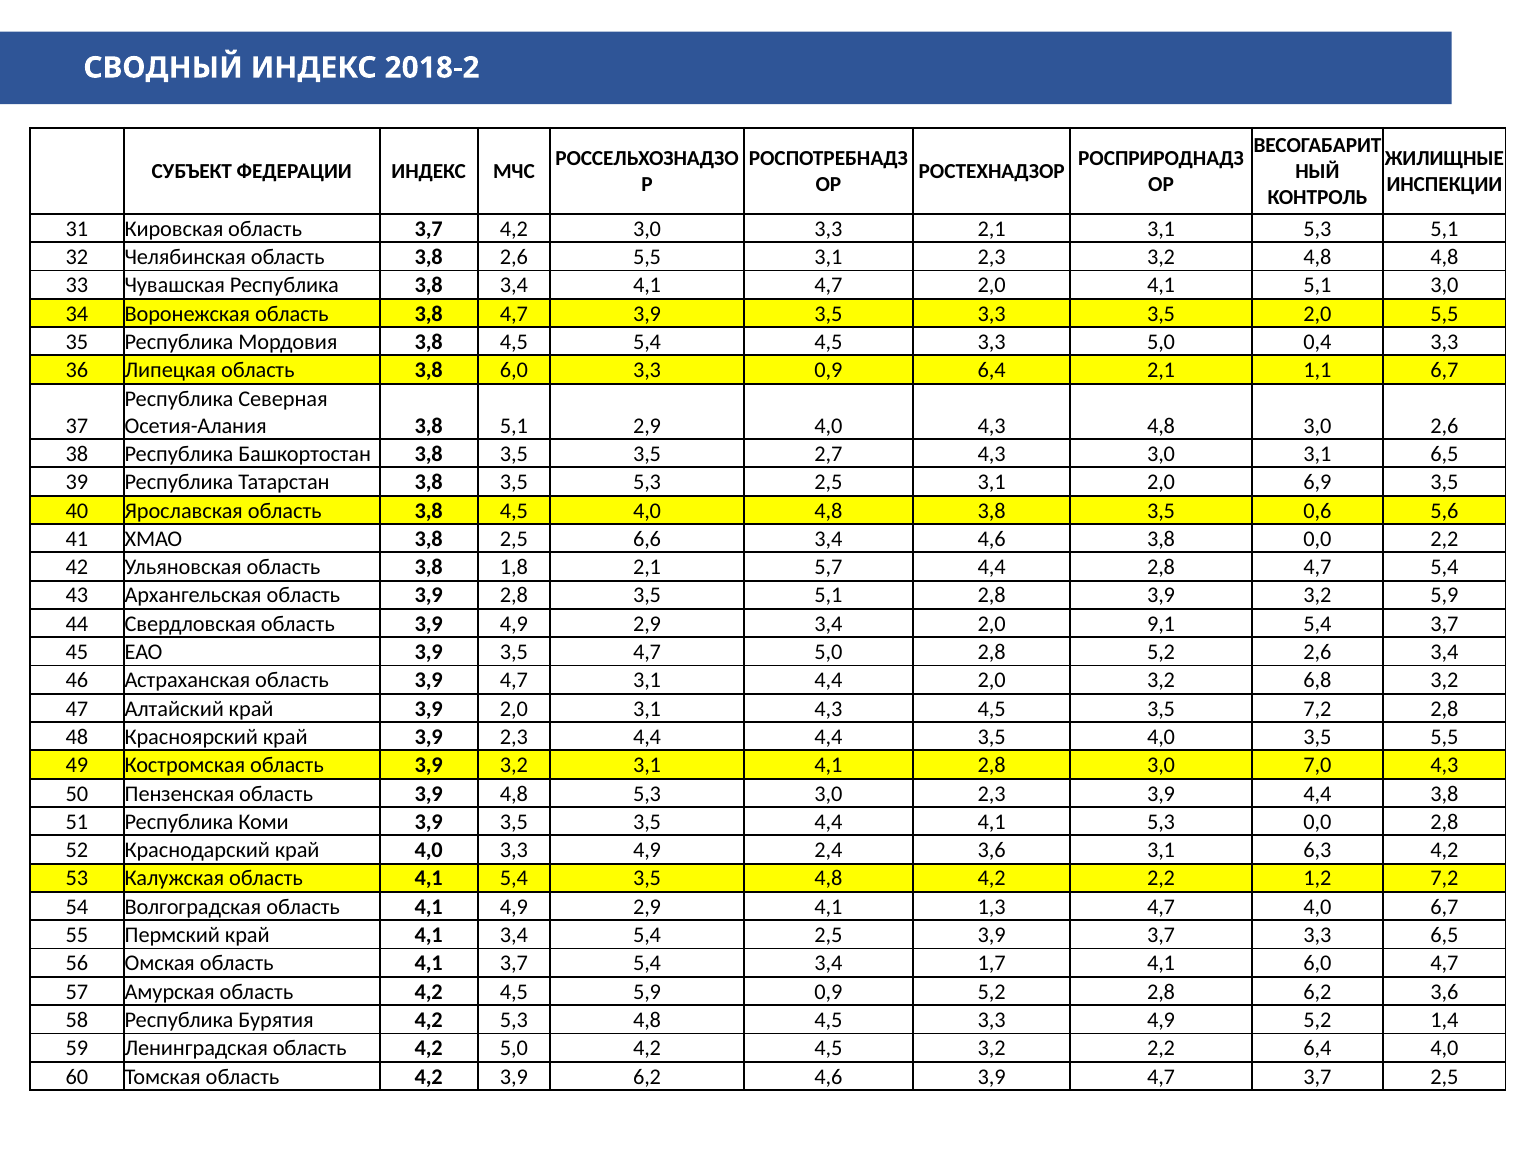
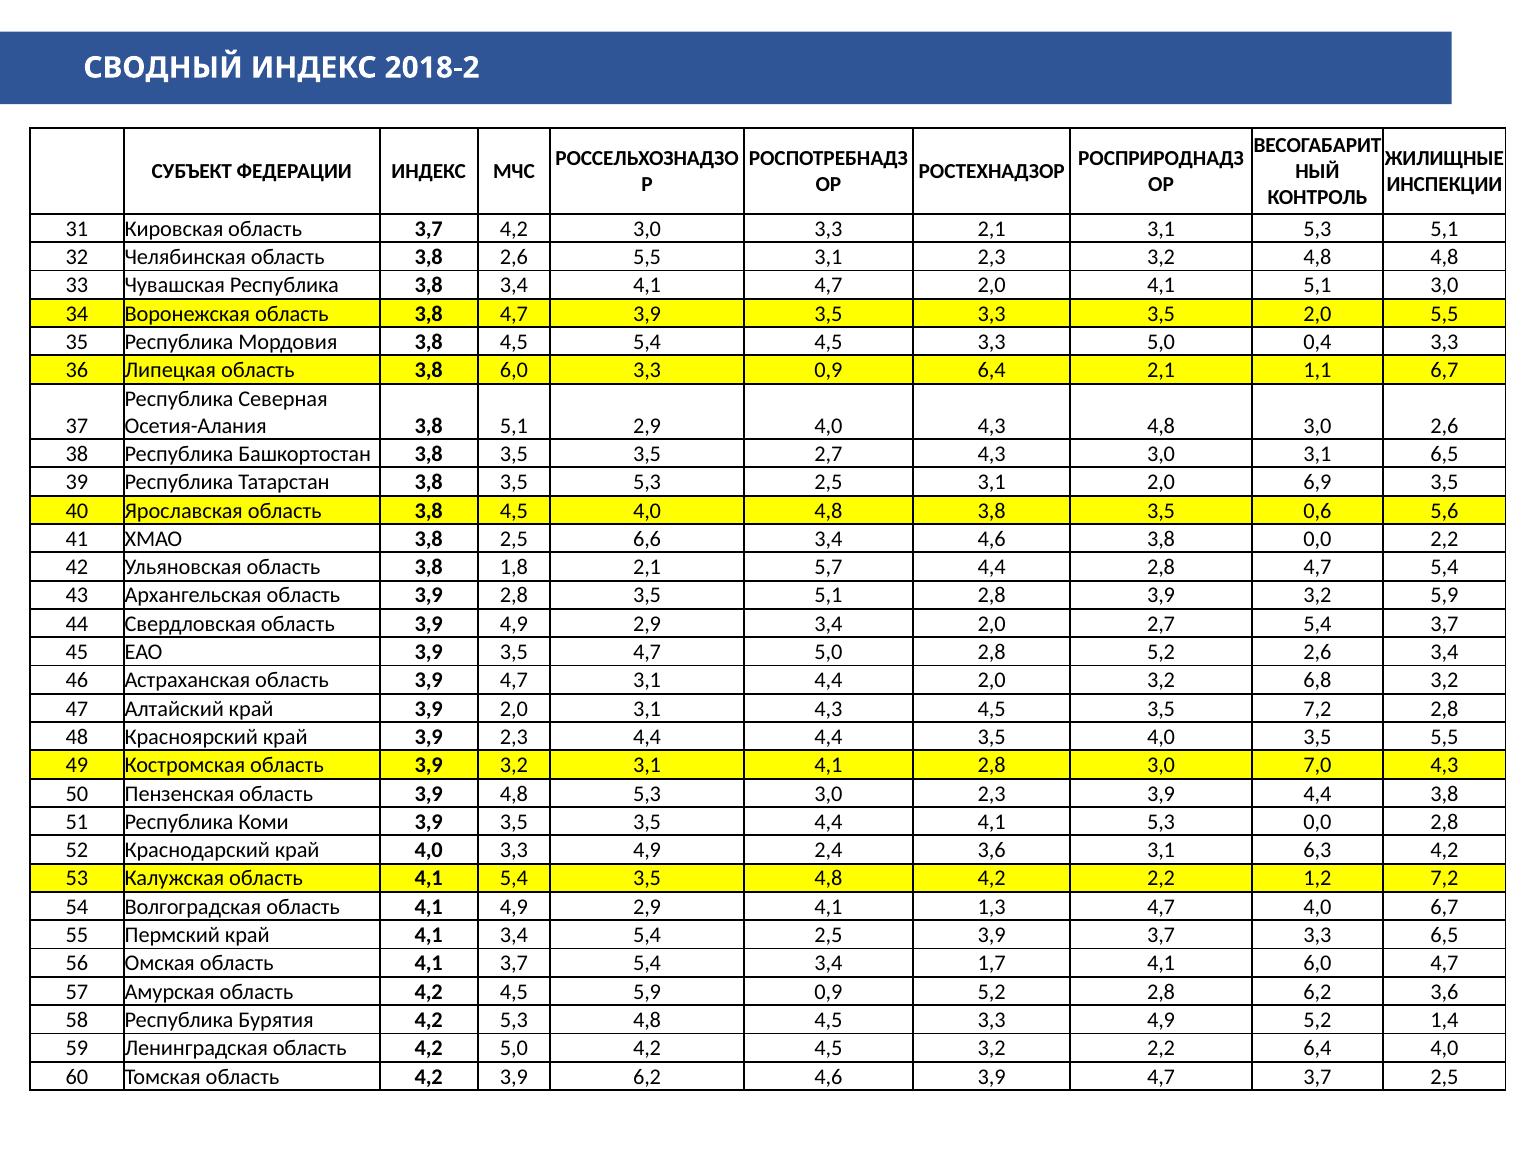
2,0 9,1: 9,1 -> 2,7
